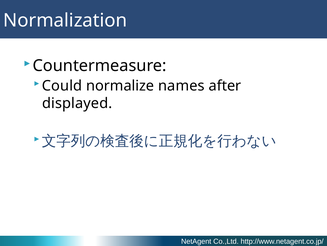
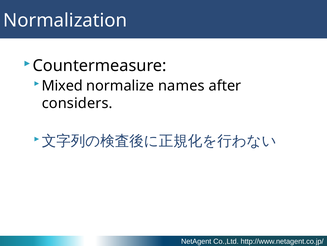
Could: Could -> Mixed
displayed: displayed -> considers
